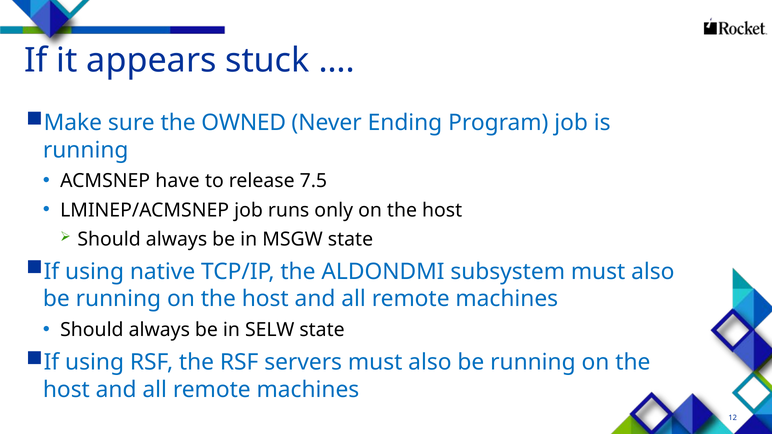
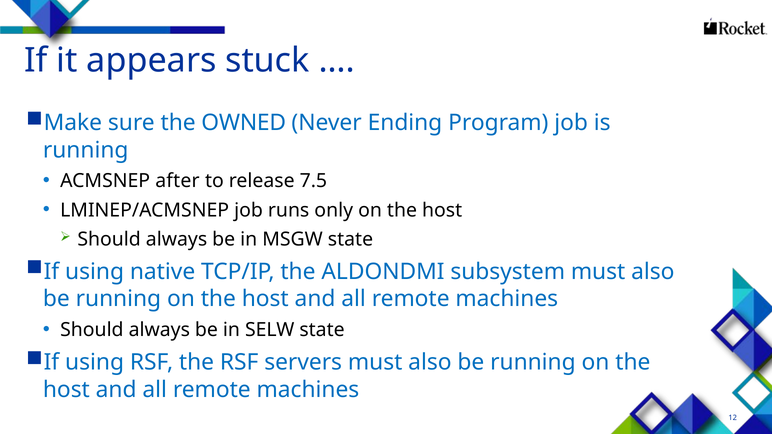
have: have -> after
